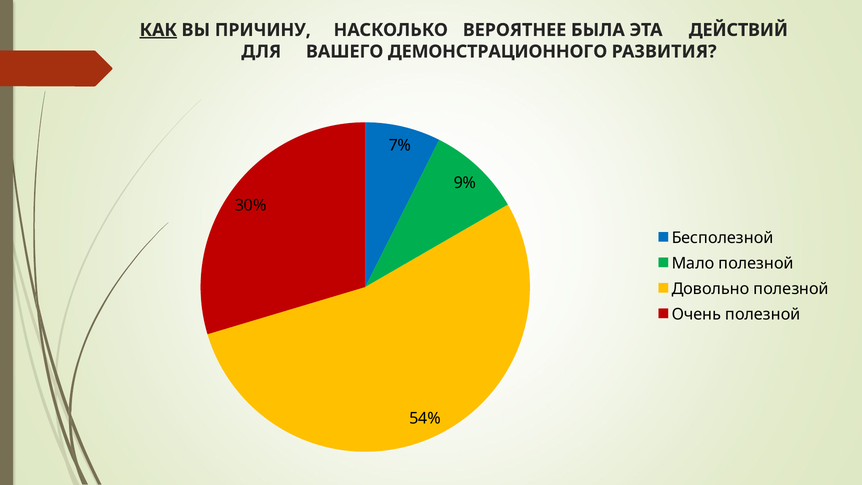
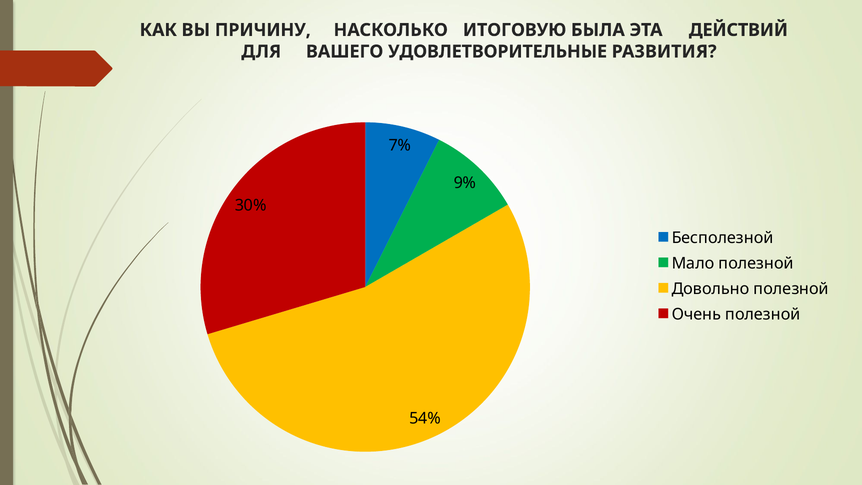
КАК underline: present -> none
ВЕРОЯТНЕЕ: ВЕРОЯТНЕЕ -> ИТОГОВУЮ
ДЕМОНСТРАЦИОННОГО: ДЕМОНСТРАЦИОННОГО -> УДОВЛЕТВОРИТЕЛЬНЫЕ
